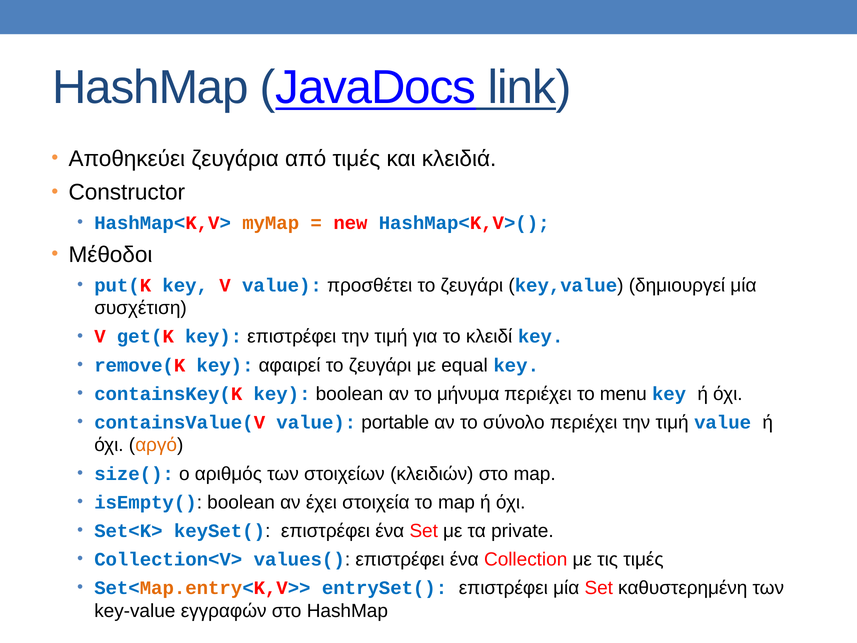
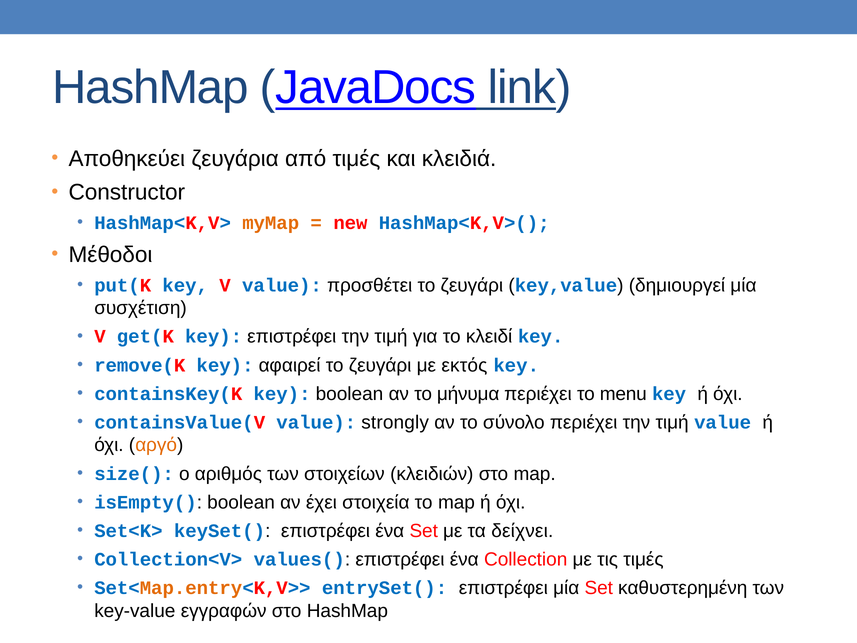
equal: equal -> εκτός
portable: portable -> strongly
private: private -> δείχνει
